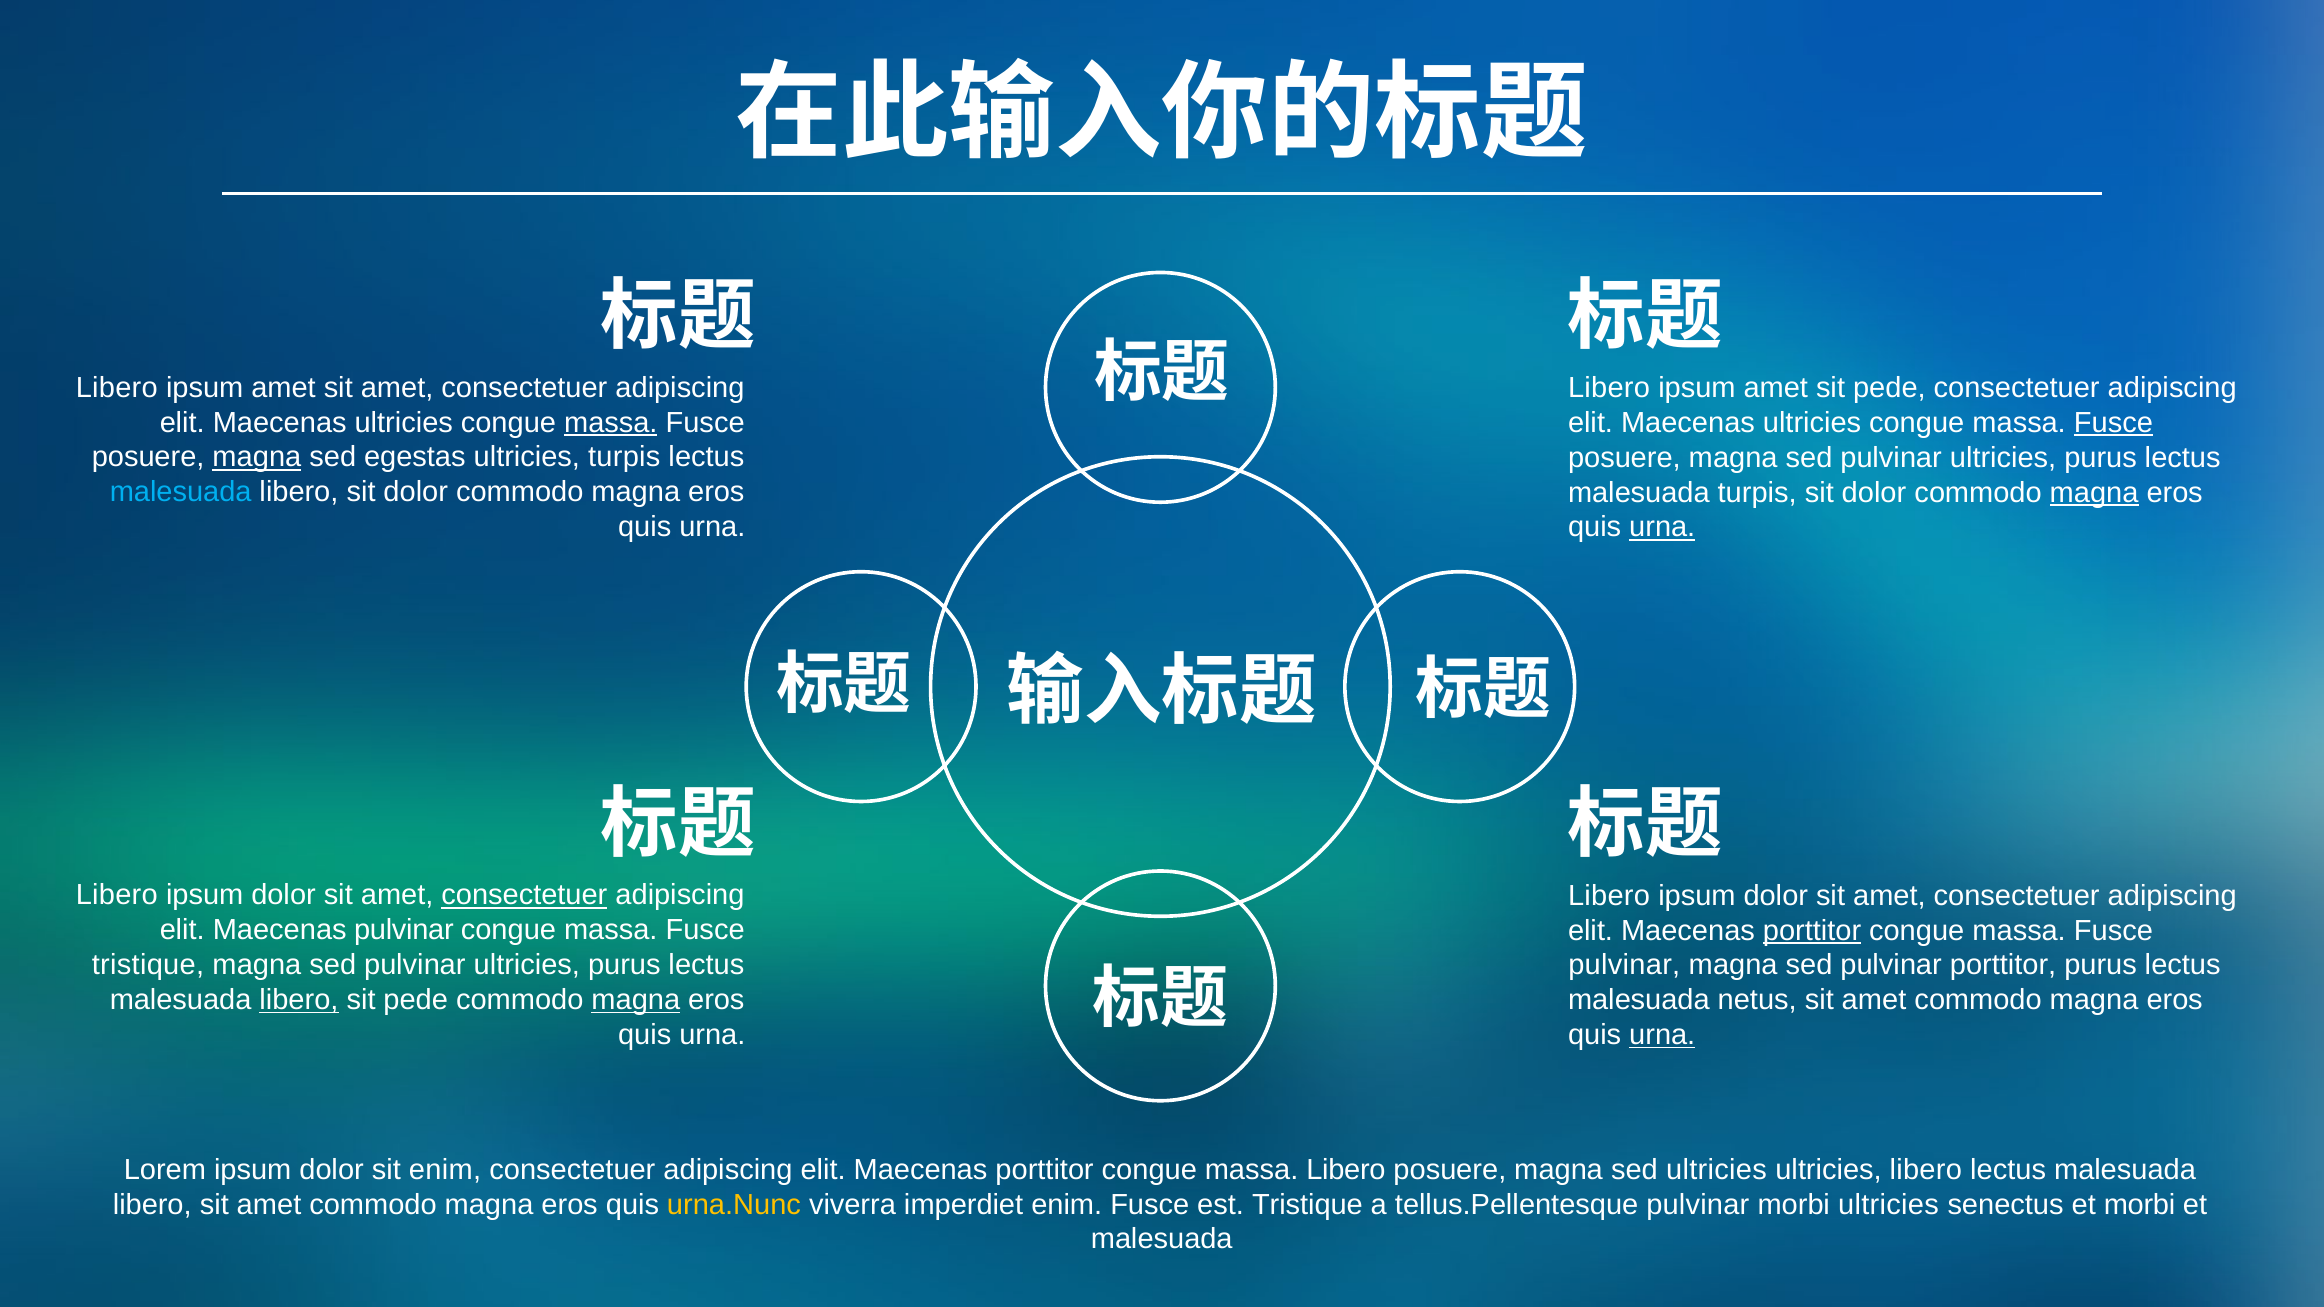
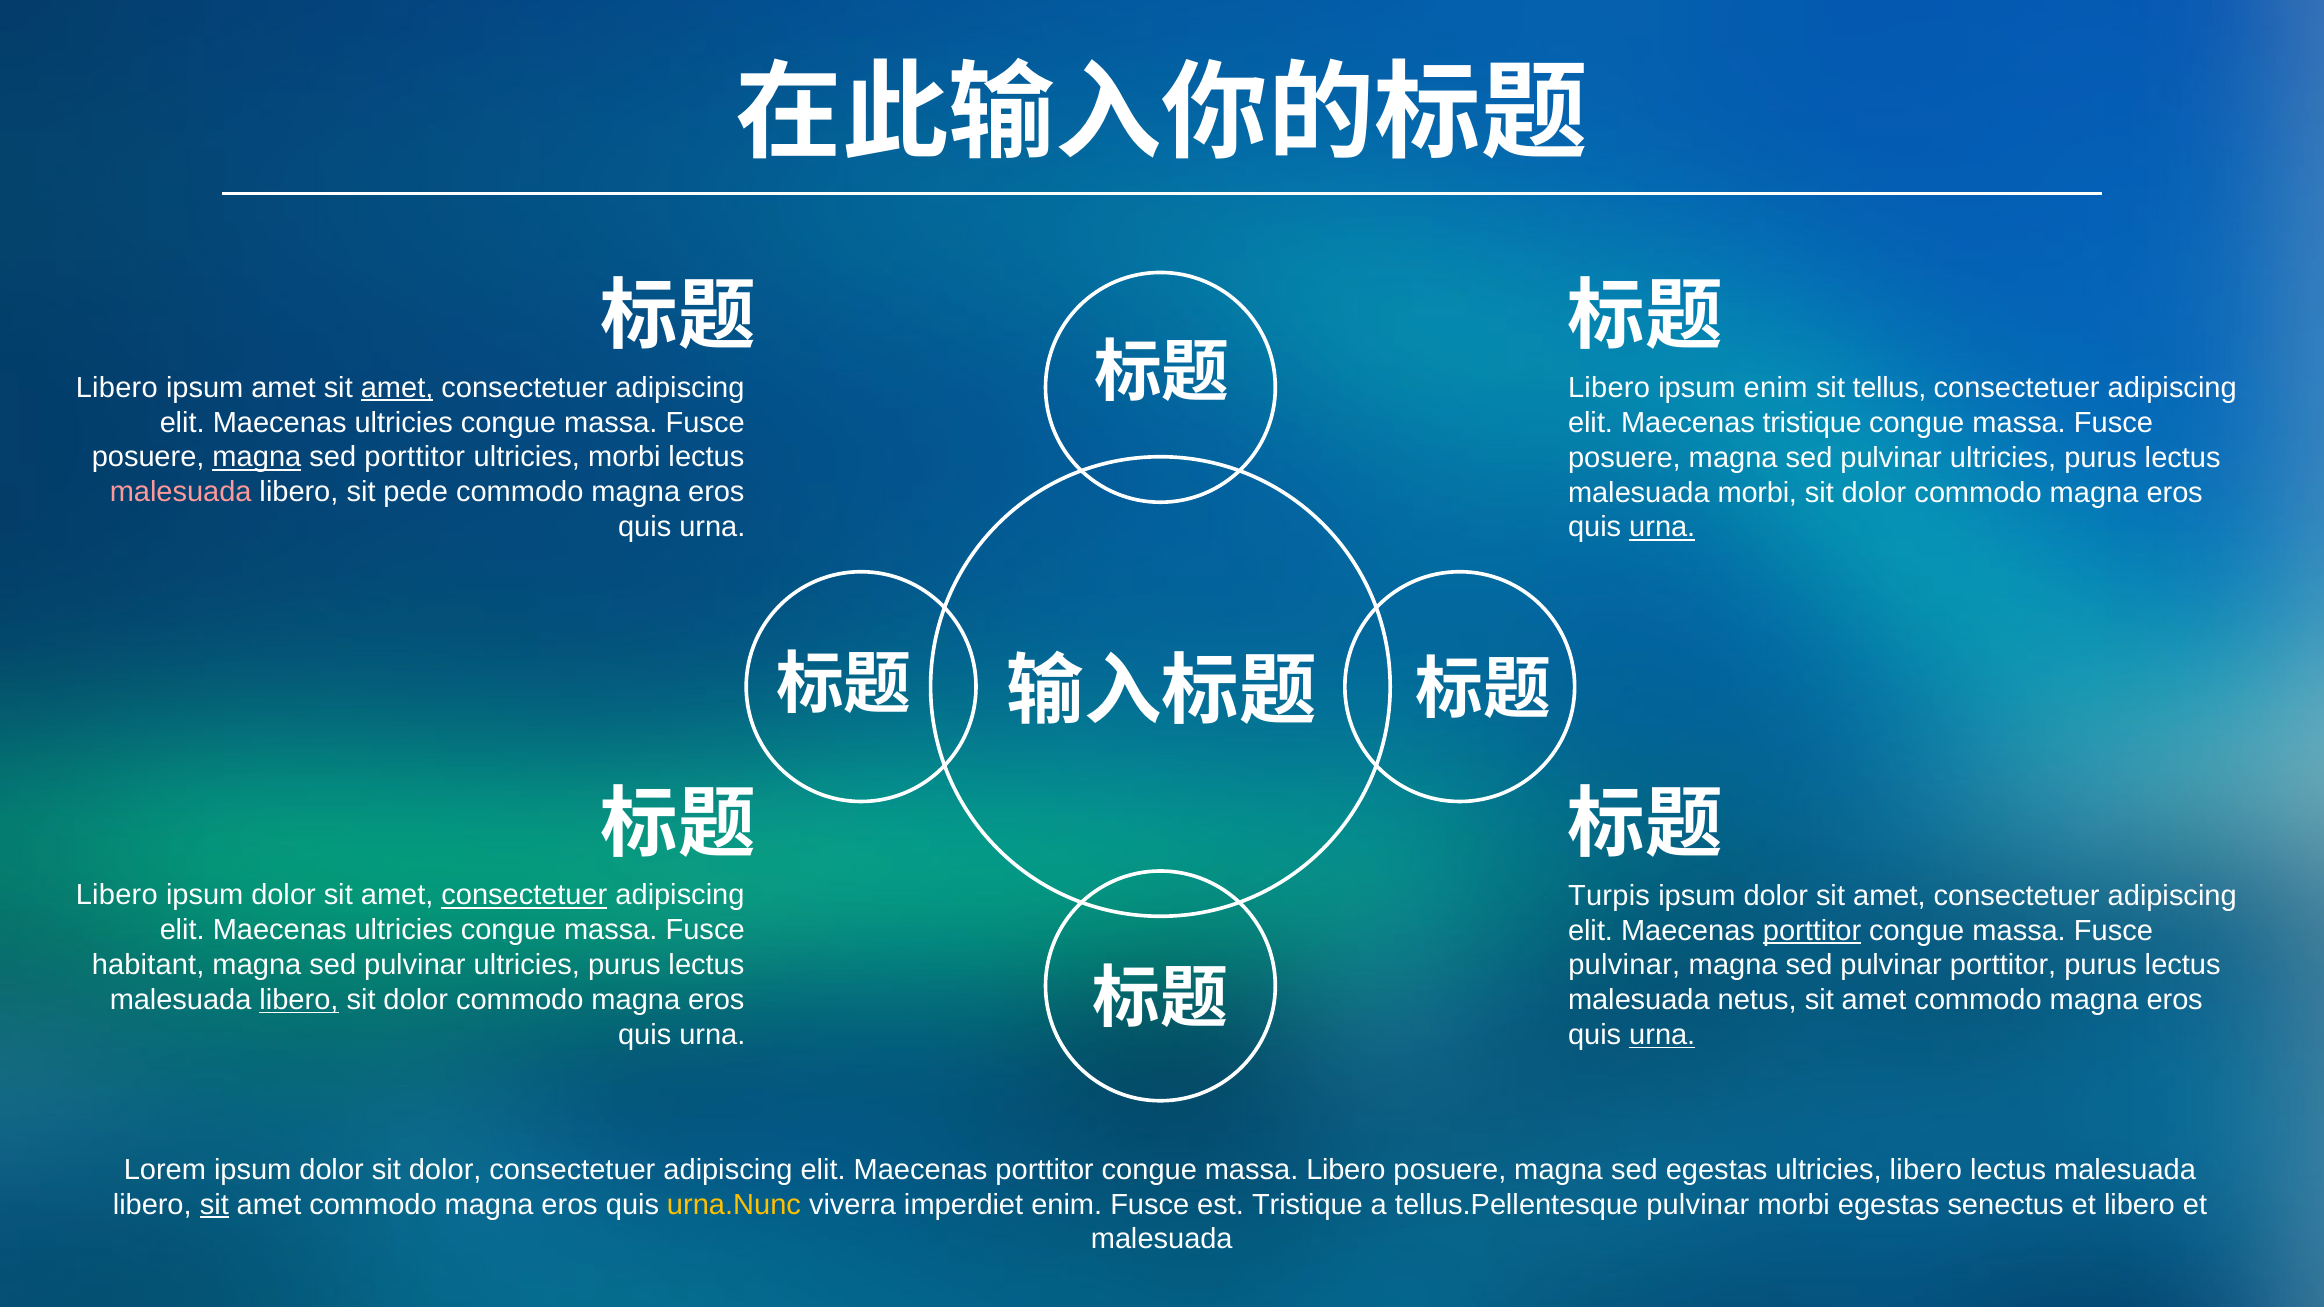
amet at (397, 388) underline: none -> present
amet at (1776, 388): amet -> enim
pede at (1889, 388): pede -> tellus
massa at (611, 423) underline: present -> none
ultricies at (1812, 423): ultricies -> tristique
Fusce at (2113, 423) underline: present -> none
sed egestas: egestas -> porttitor
ultricies turpis: turpis -> morbi
malesuada at (181, 492) colour: light blue -> pink
libero sit dolor: dolor -> pede
malesuada turpis: turpis -> morbi
magna at (2094, 493) underline: present -> none
Libero at (1609, 896): Libero -> Turpis
pulvinar at (404, 930): pulvinar -> ultricies
tristique at (148, 965): tristique -> habitant
pede at (416, 1000): pede -> dolor
magna at (636, 1000) underline: present -> none
dolor sit enim: enim -> dolor
sed ultricies: ultricies -> egestas
sit at (214, 1205) underline: none -> present
morbi ultricies: ultricies -> egestas
et morbi: morbi -> libero
